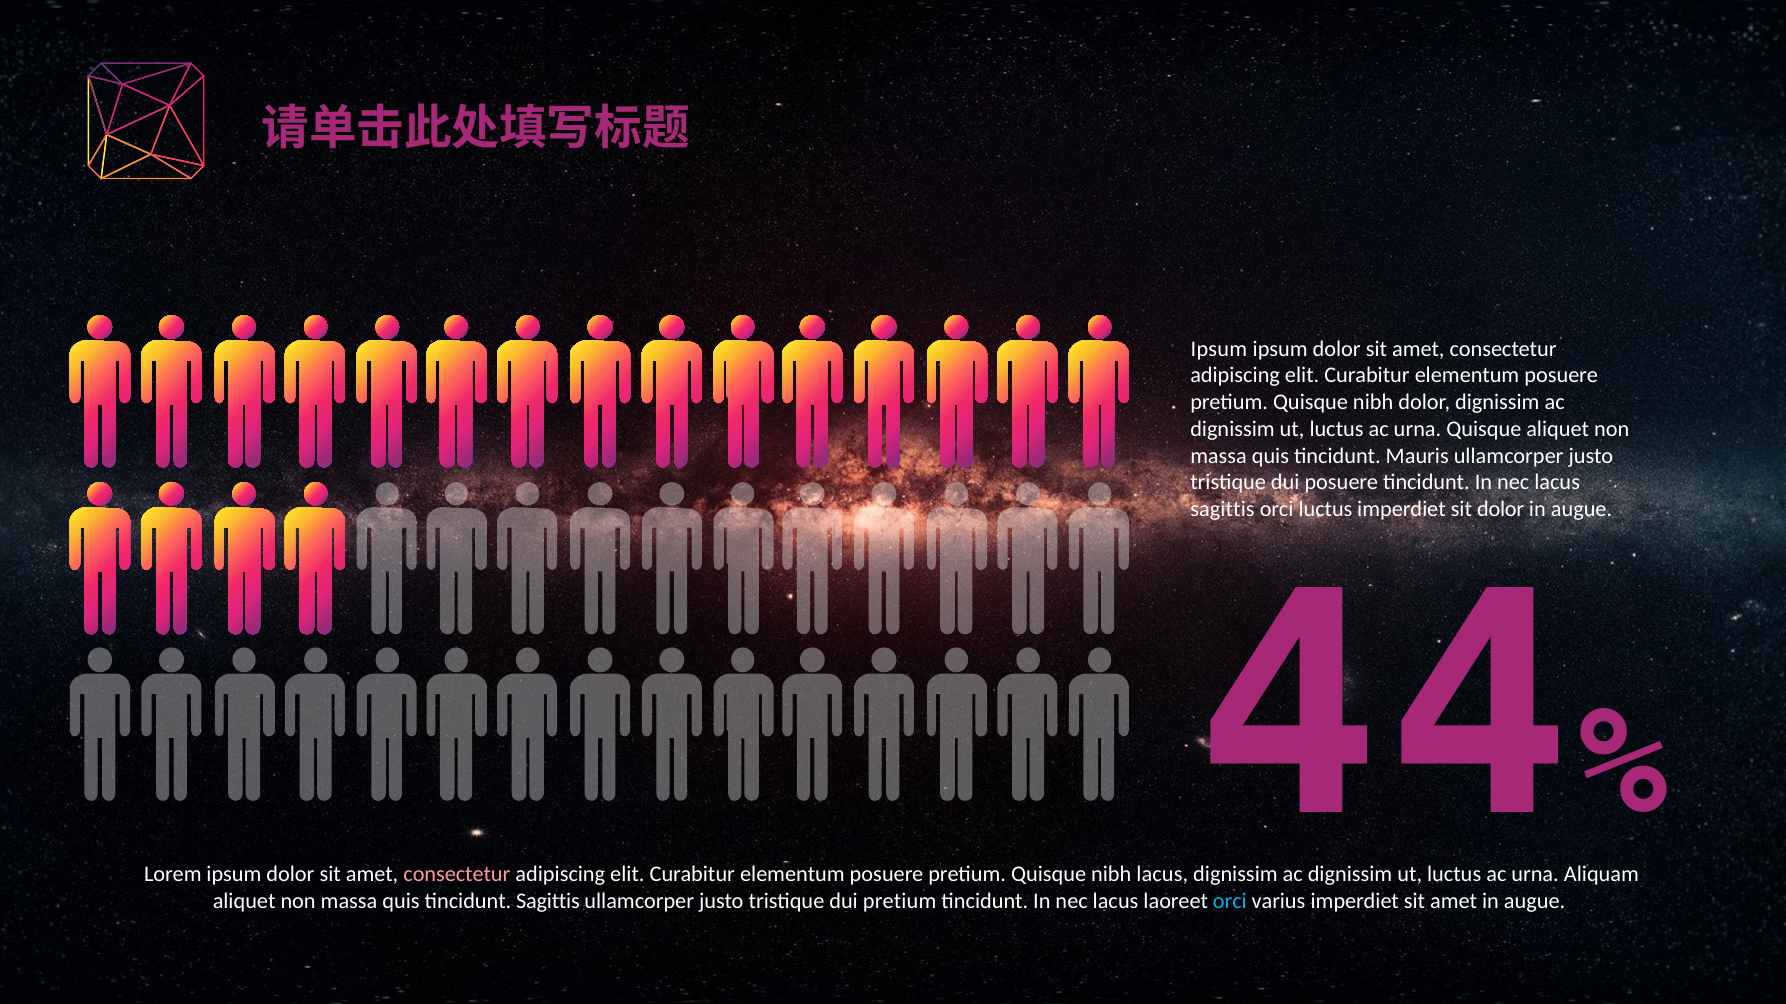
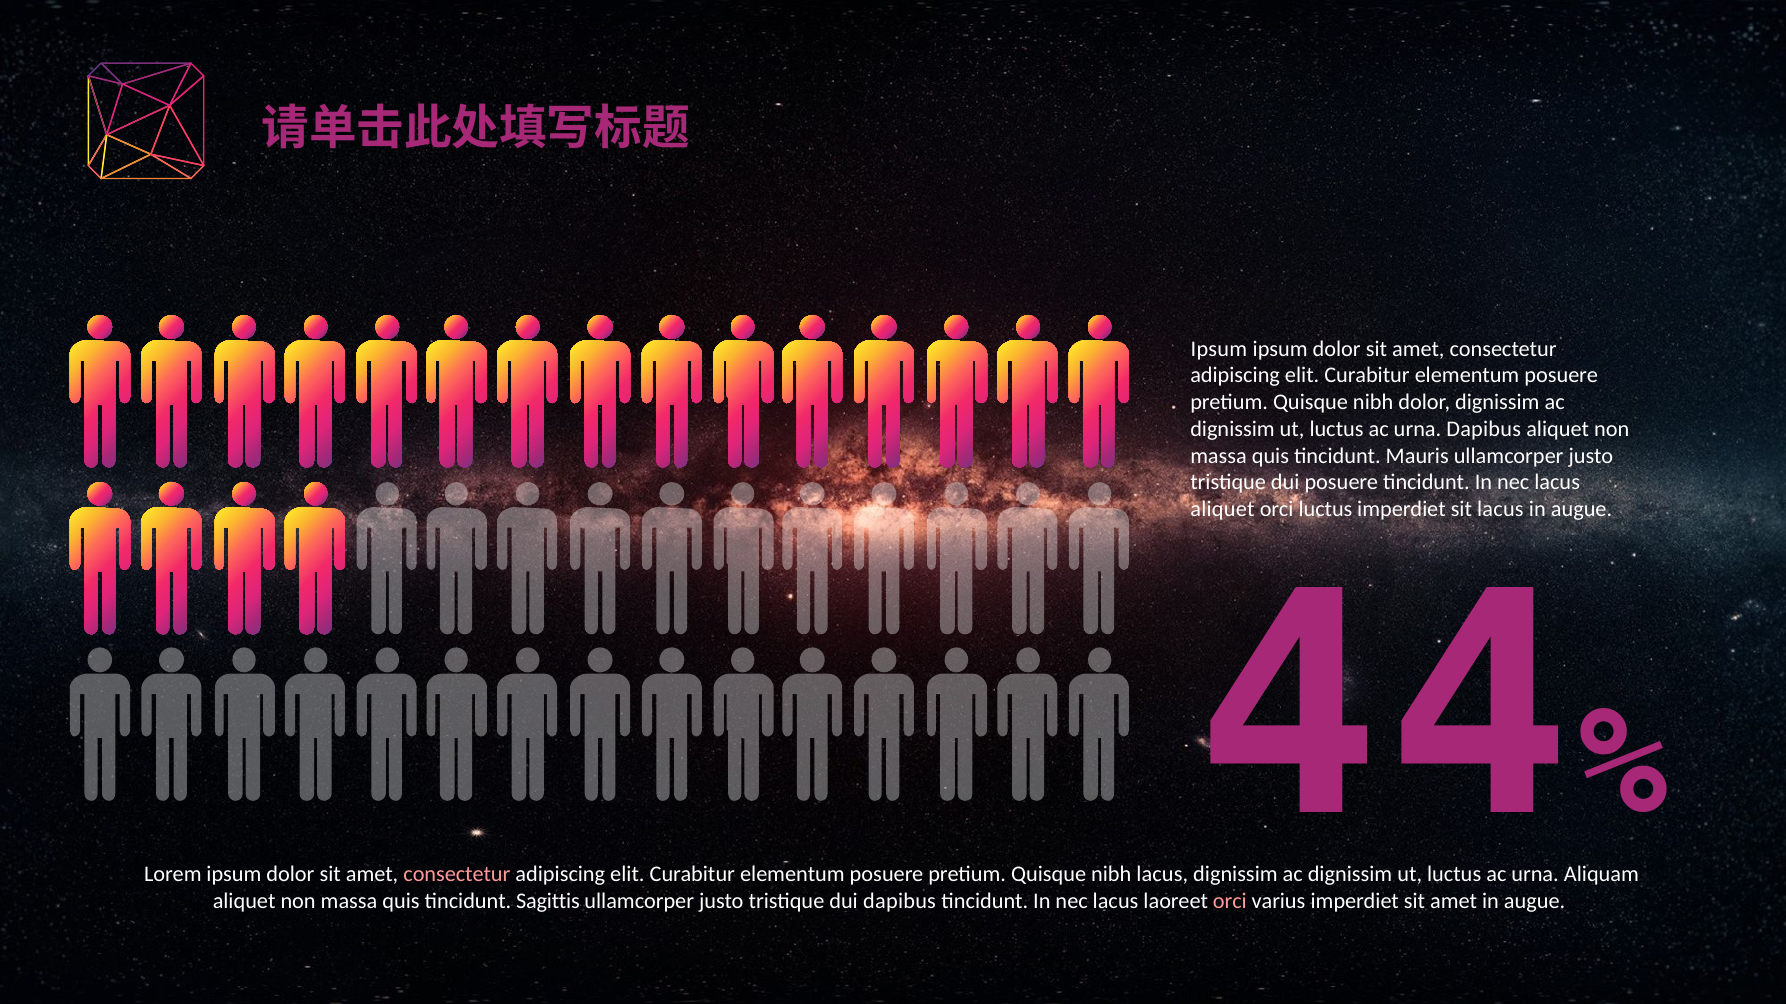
urna Quisque: Quisque -> Dapibus
sagittis at (1223, 510): sagittis -> aliquet
sit dolor: dolor -> lacus
dui pretium: pretium -> dapibus
orci at (1230, 902) colour: light blue -> pink
